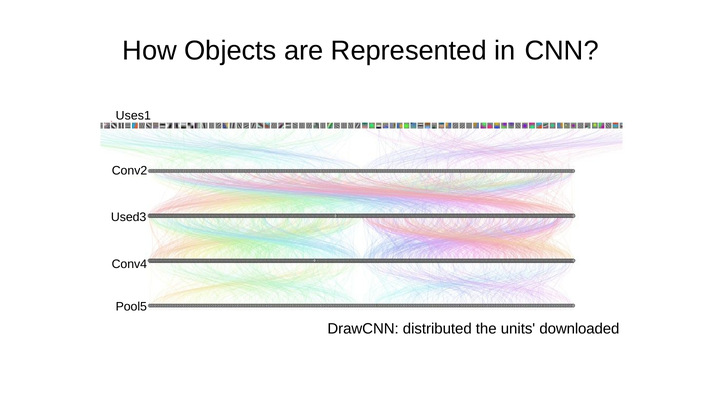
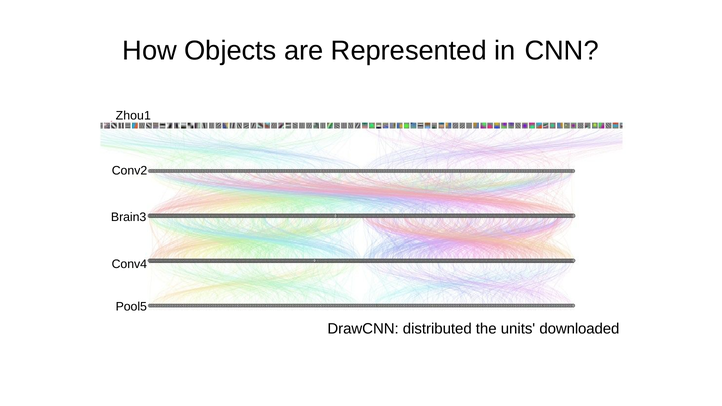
Uses1: Uses1 -> Zhou1
Used3: Used3 -> Brain3
